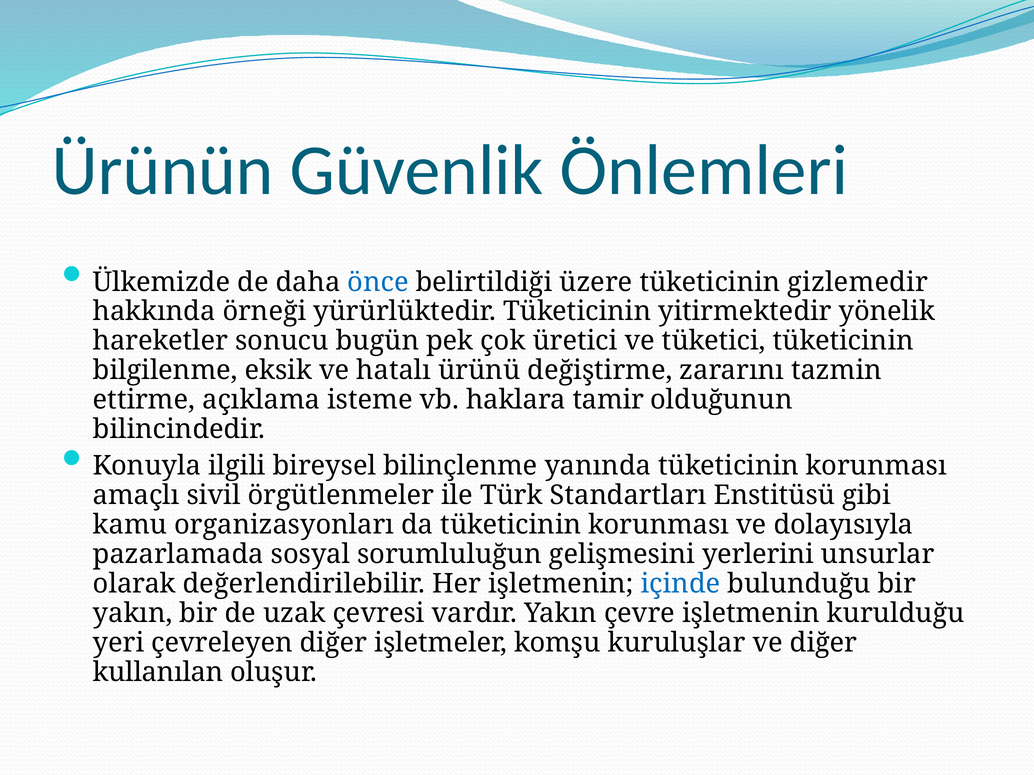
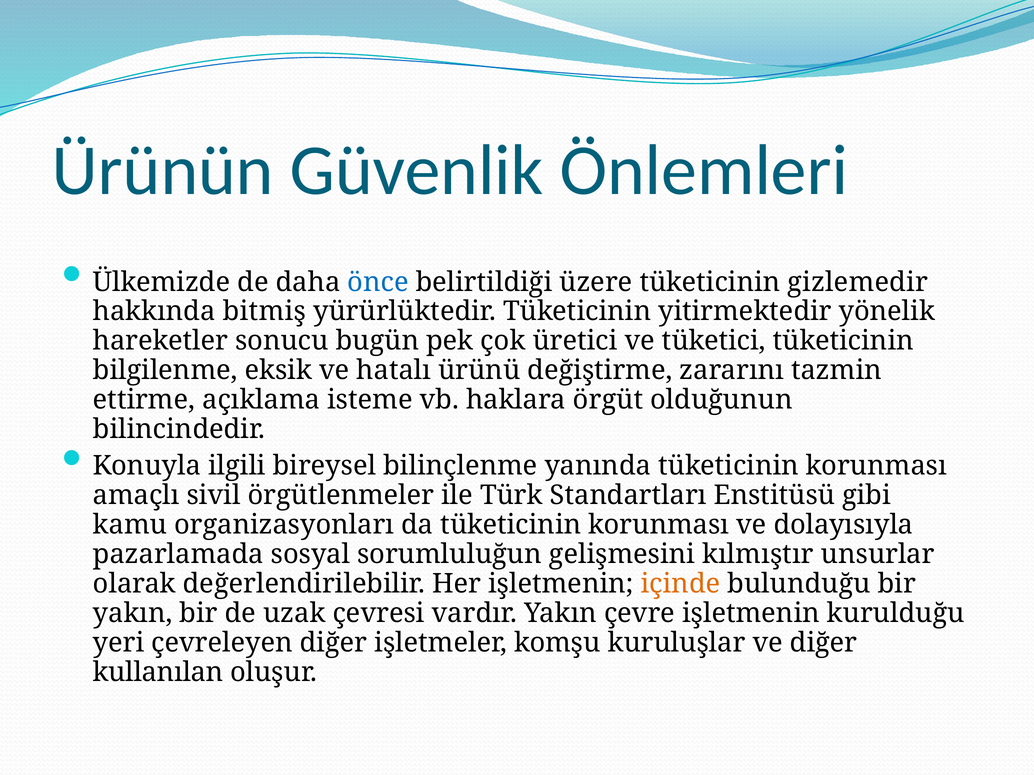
örneği: örneği -> bitmiş
tamir: tamir -> örgüt
yerlerini: yerlerini -> kılmıştır
içinde colour: blue -> orange
